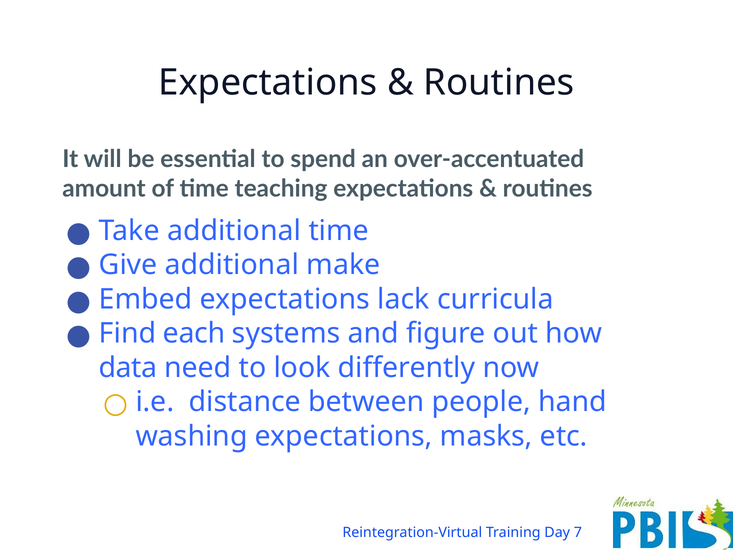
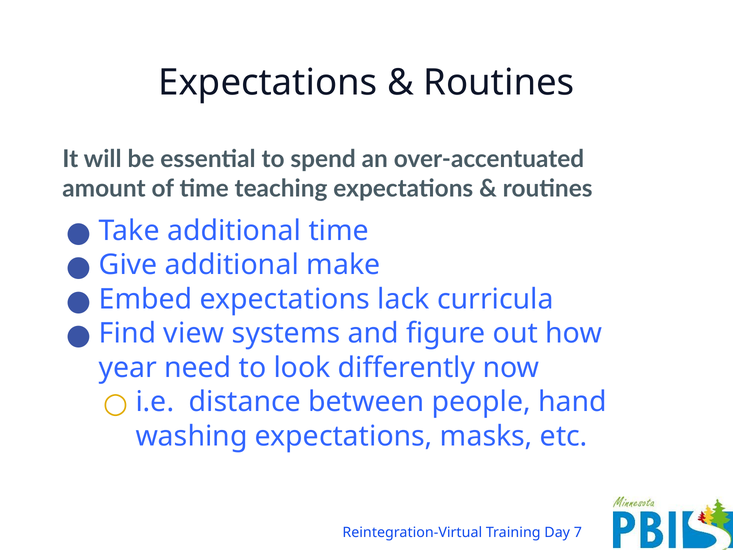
each: each -> view
data: data -> year
